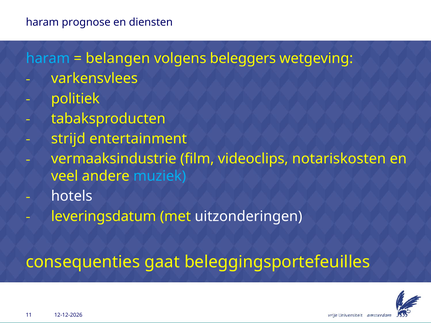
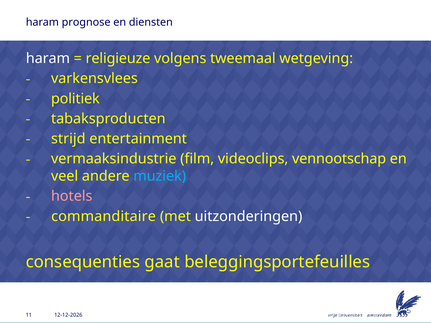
haram at (48, 58) colour: light blue -> white
belangen: belangen -> religieuze
beleggers: beleggers -> tweemaal
notariskosten: notariskosten -> vennootschap
hotels colour: white -> pink
leveringsdatum: leveringsdatum -> commanditaire
